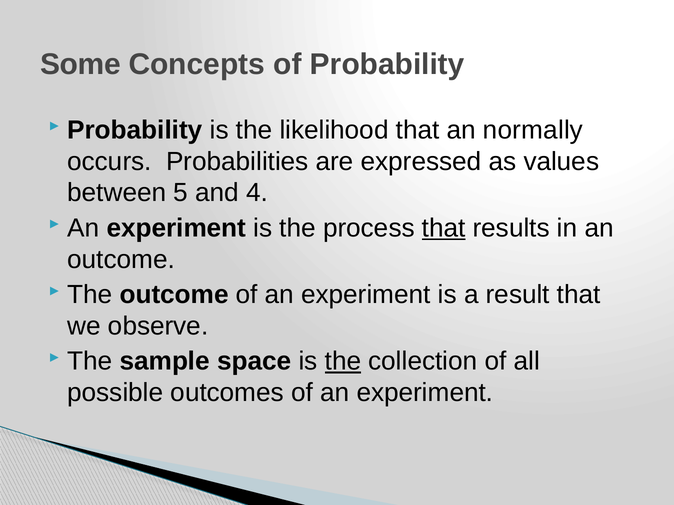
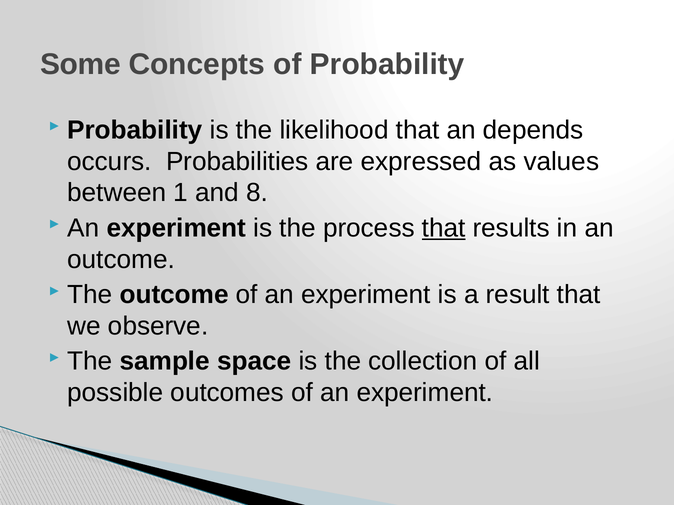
normally: normally -> depends
5: 5 -> 1
4: 4 -> 8
the at (343, 362) underline: present -> none
